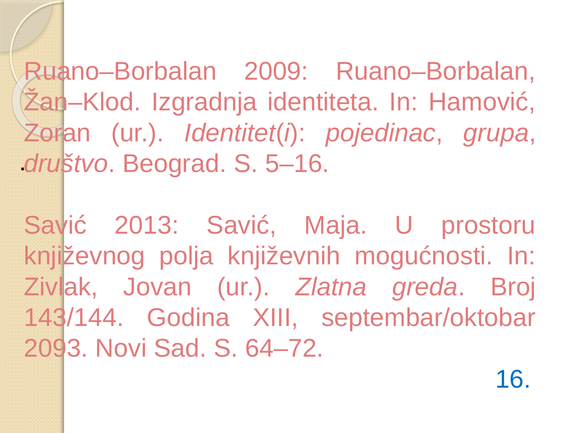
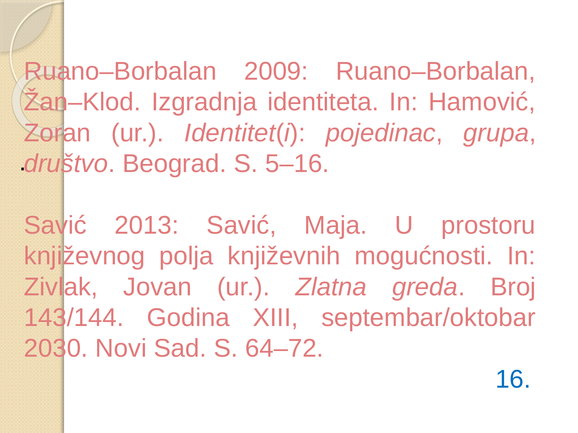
2093: 2093 -> 2030
